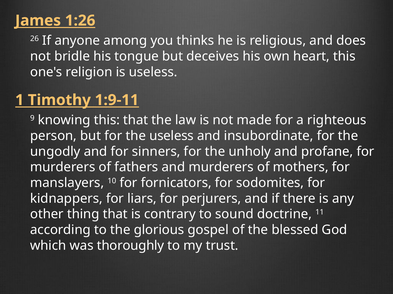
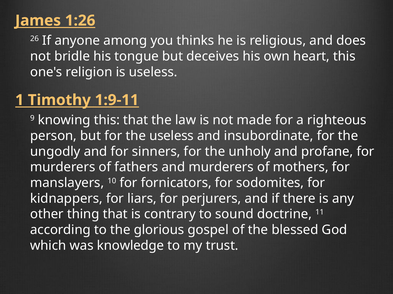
thoroughly: thoroughly -> knowledge
